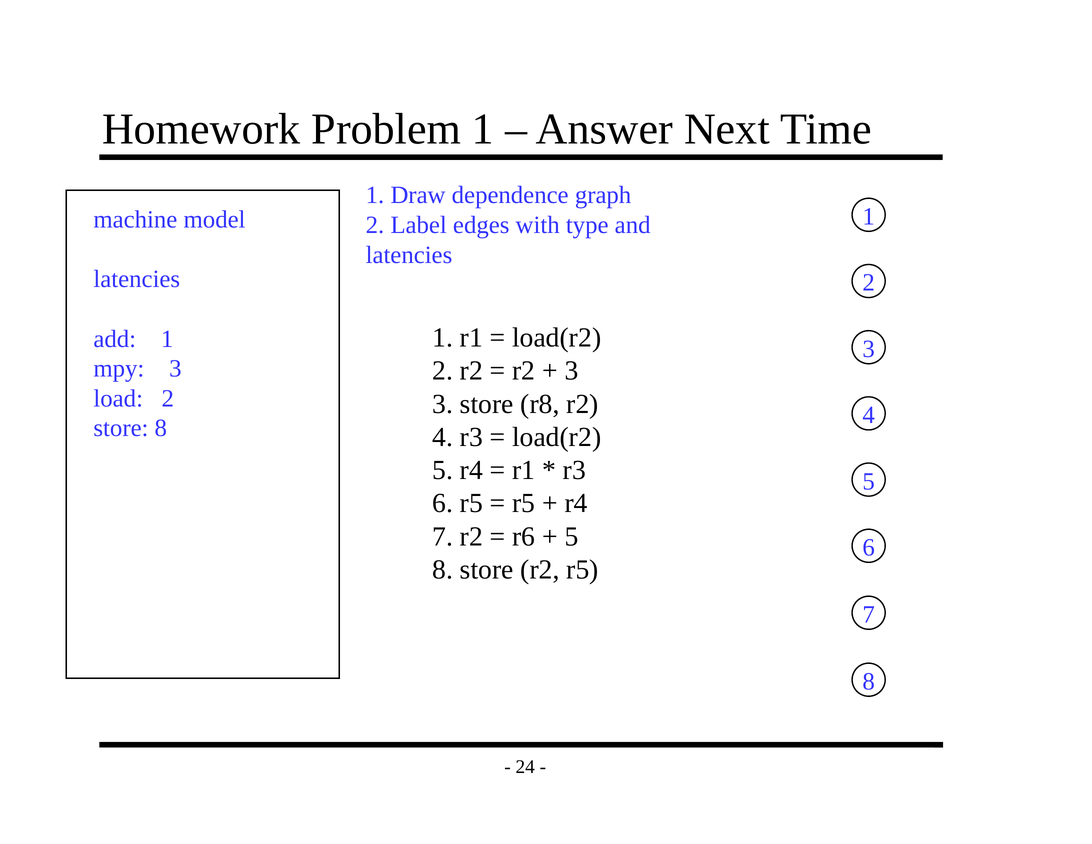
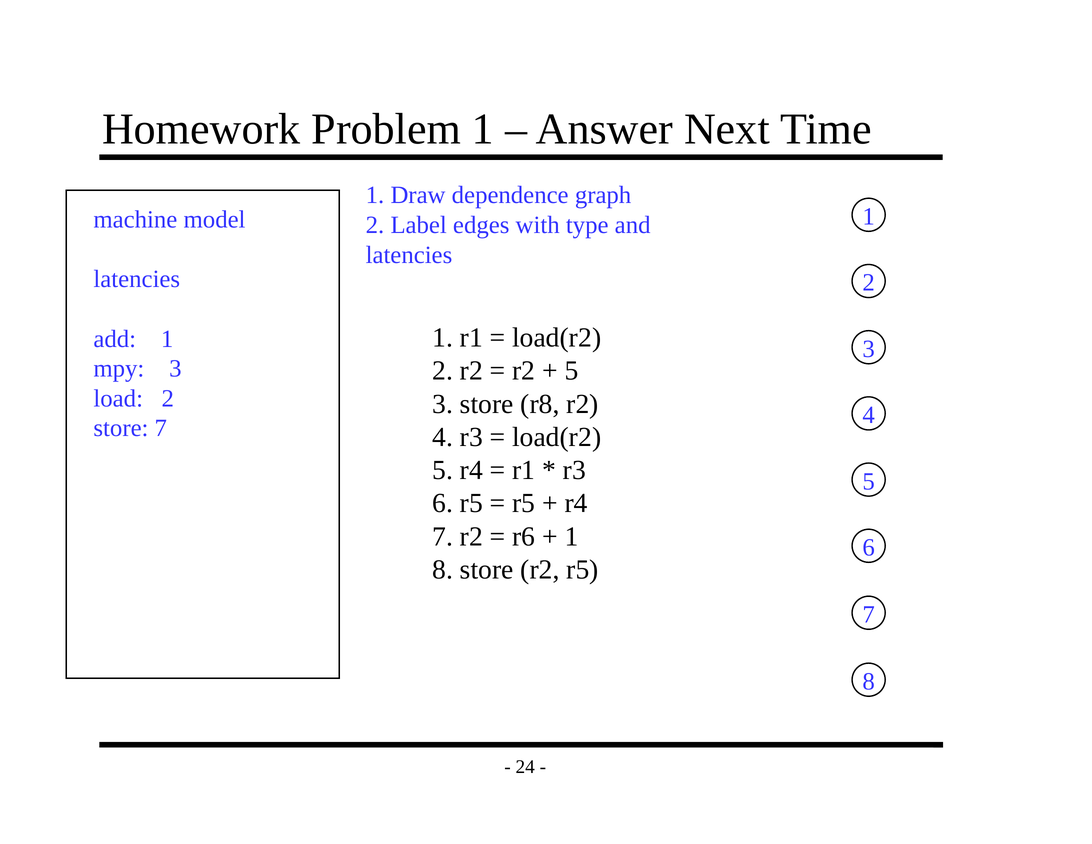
3 at (571, 371): 3 -> 5
store 8: 8 -> 7
5 at (571, 536): 5 -> 1
